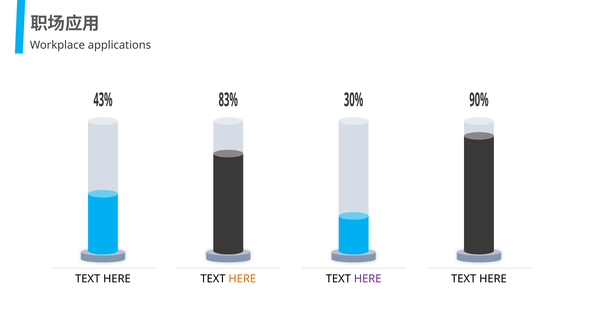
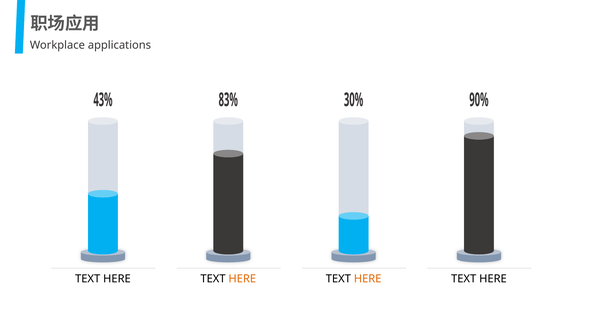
HERE at (368, 278) colour: purple -> orange
